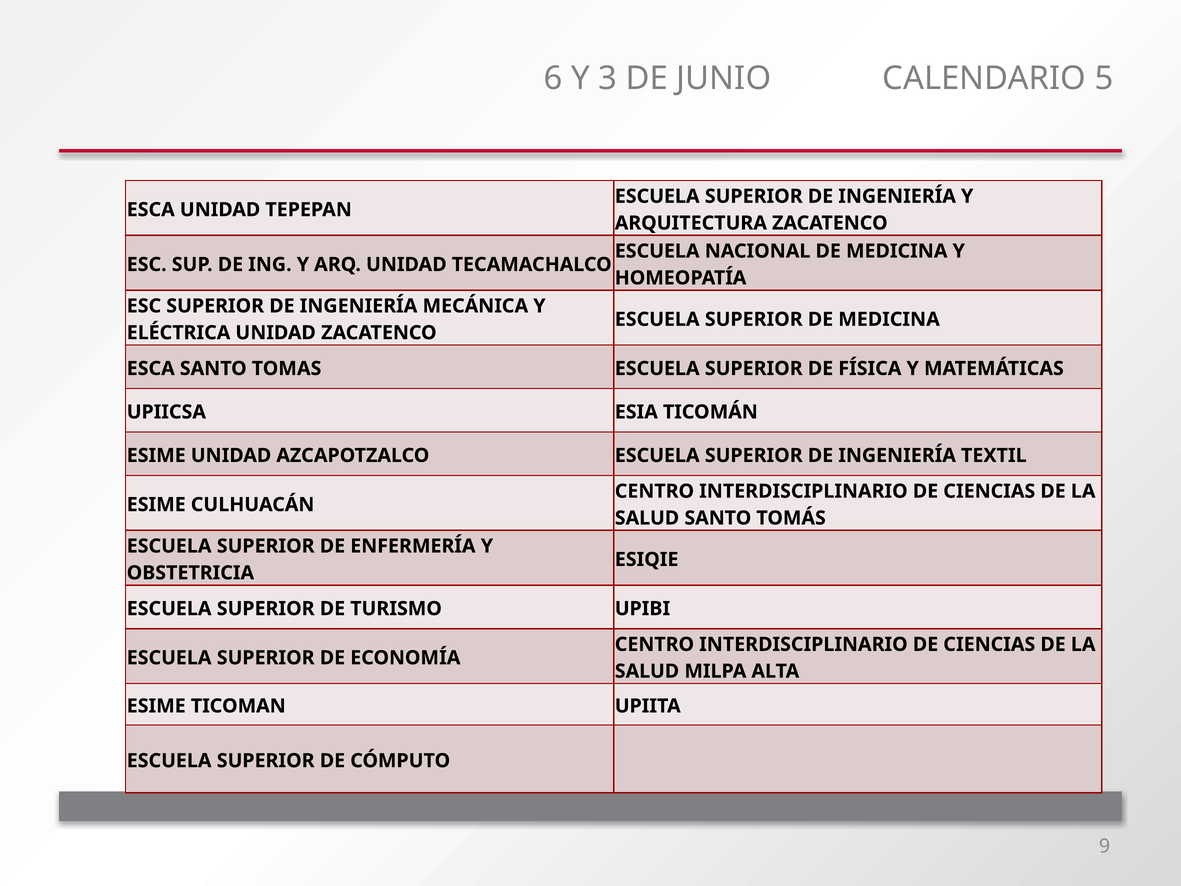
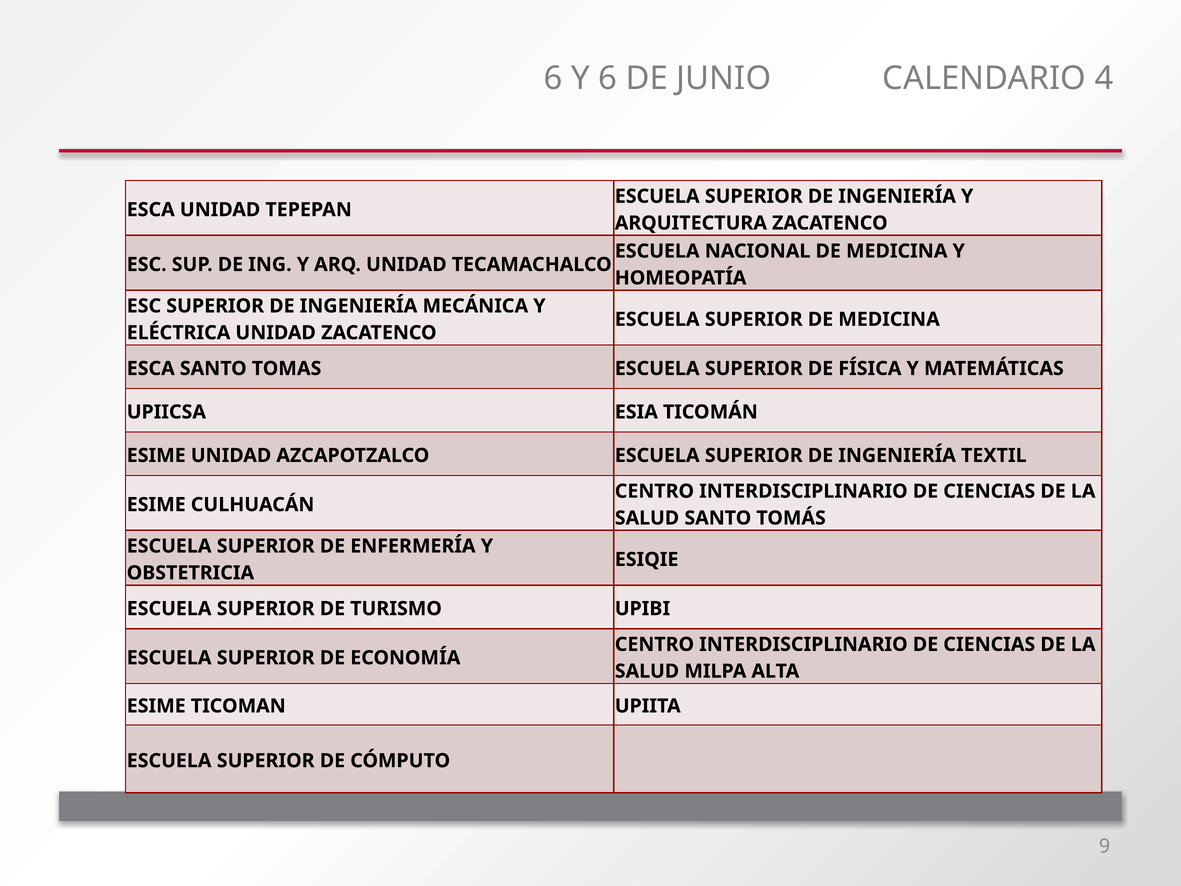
Y 3: 3 -> 6
5: 5 -> 4
